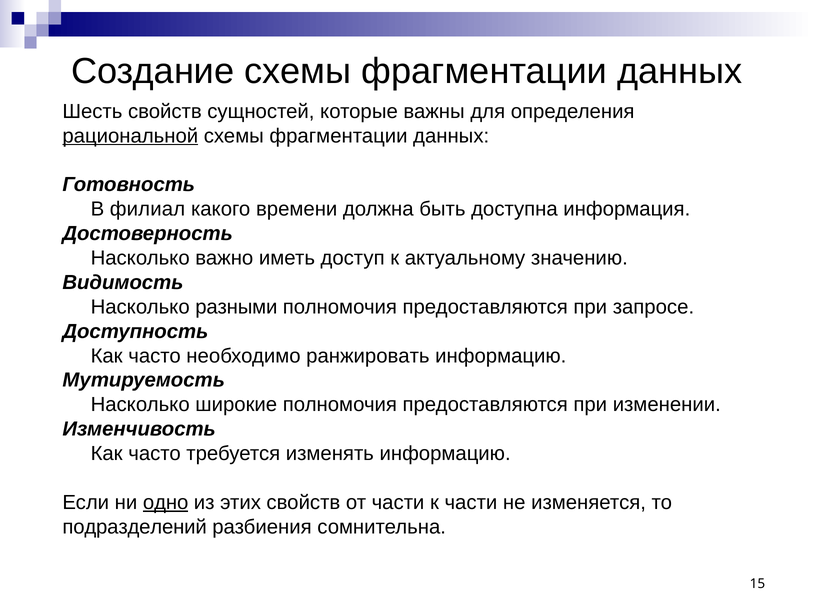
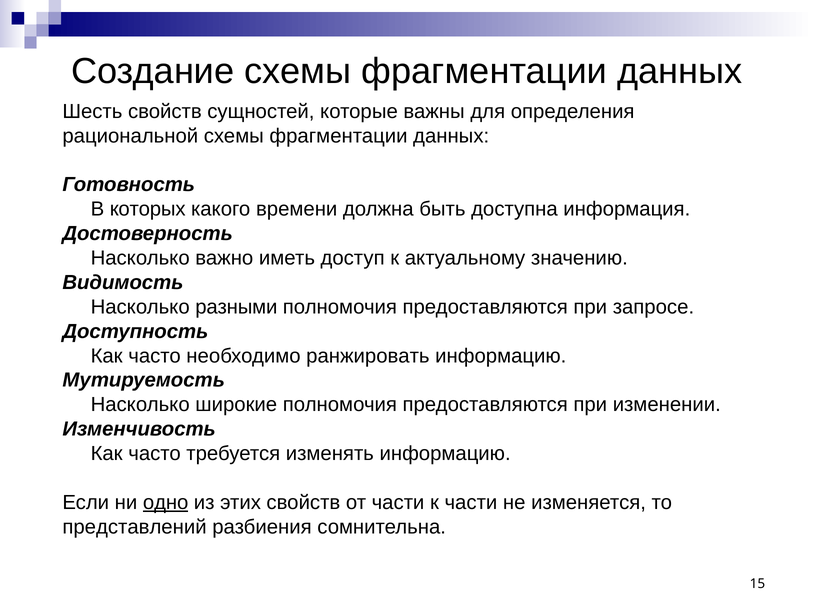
рациональной underline: present -> none
филиал: филиал -> которых
подразделений: подразделений -> представлений
